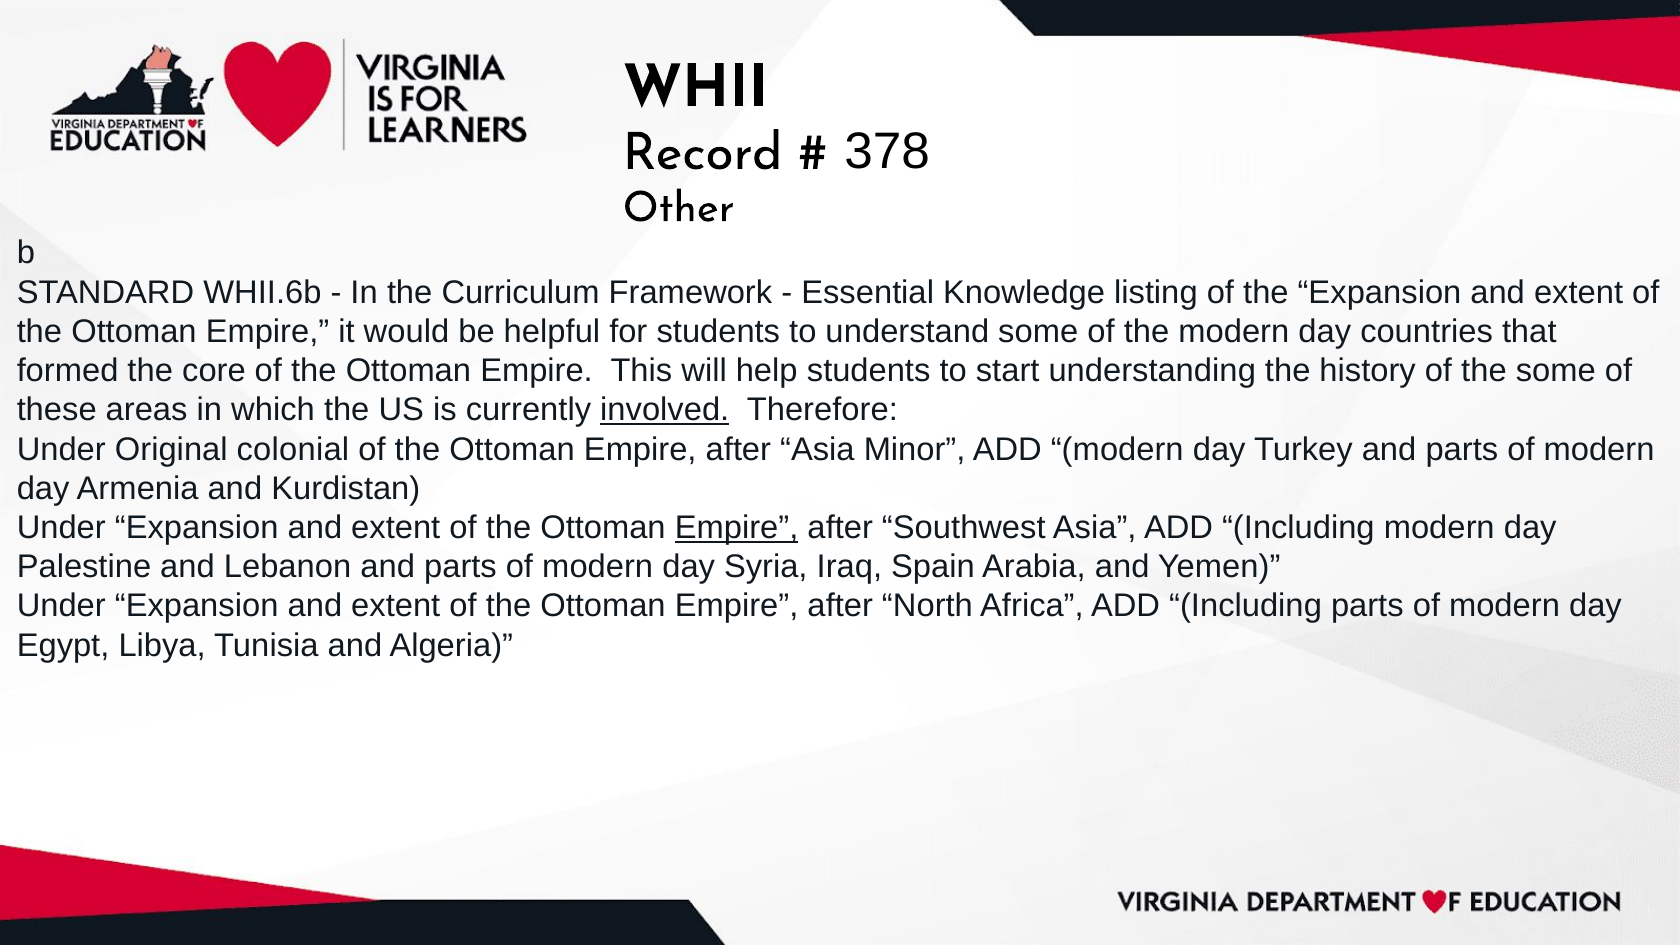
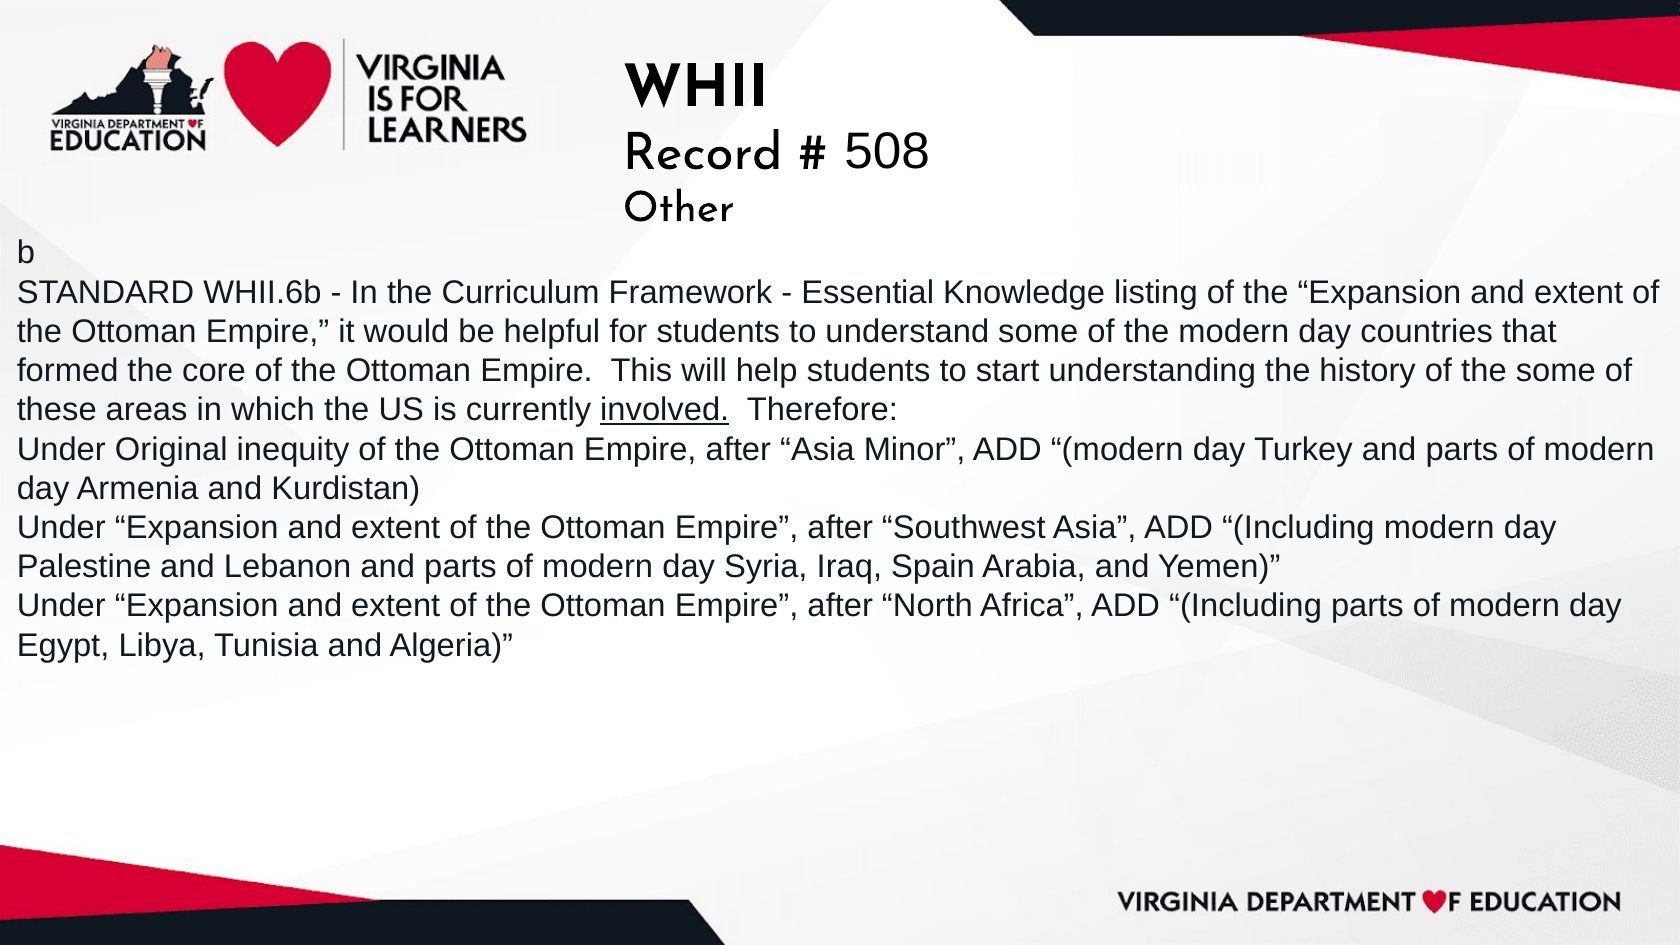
378: 378 -> 508
colonial: colonial -> inequity
Empire at (737, 528) underline: present -> none
